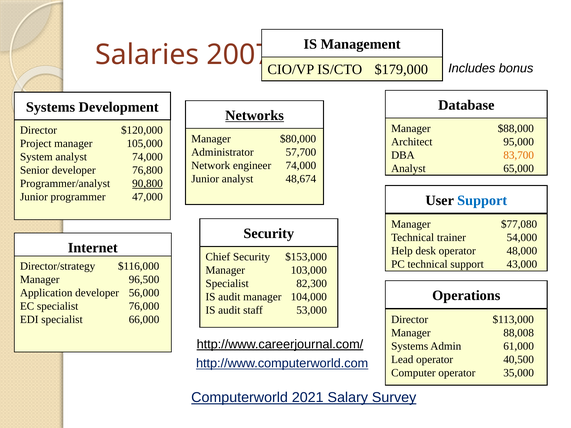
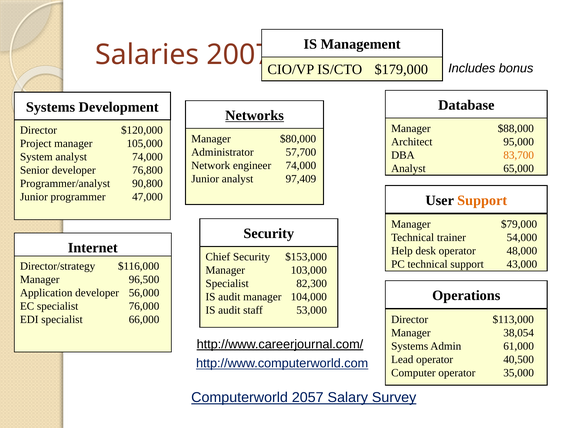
48,674: 48,674 -> 97,409
90,800 underline: present -> none
Support at (482, 200) colour: blue -> orange
$77,080: $77,080 -> $79,000
88,008: 88,008 -> 38,054
2021: 2021 -> 2057
